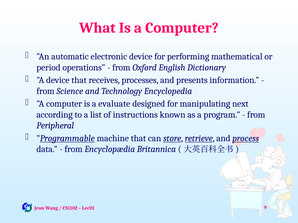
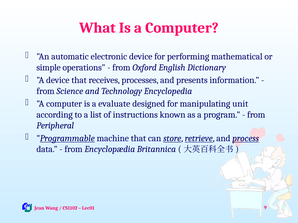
period: period -> simple
next: next -> unit
